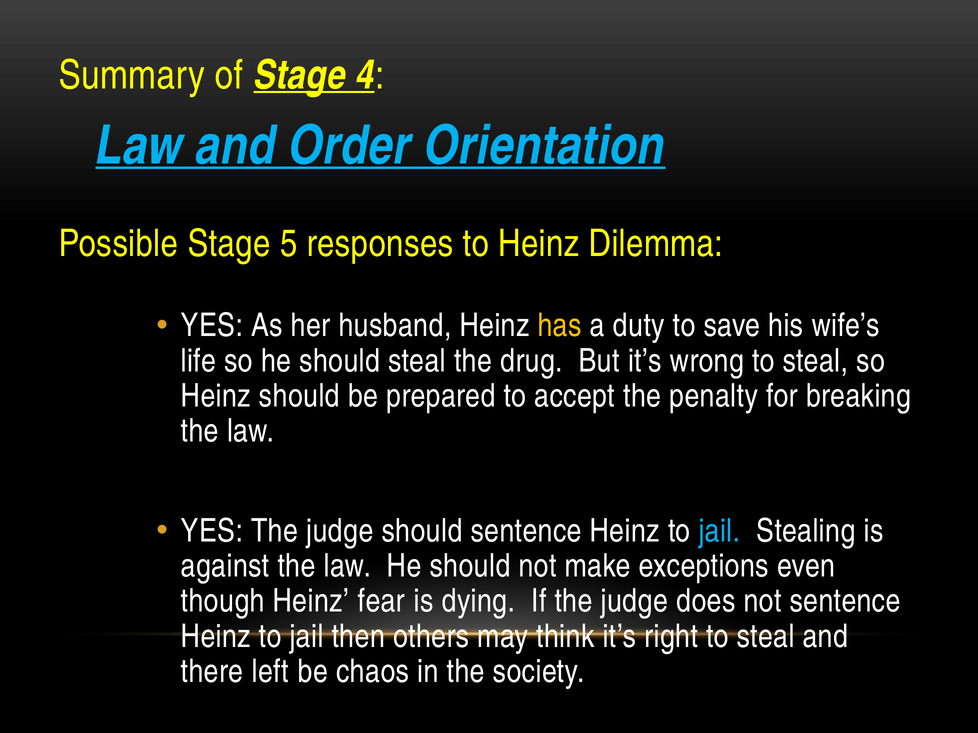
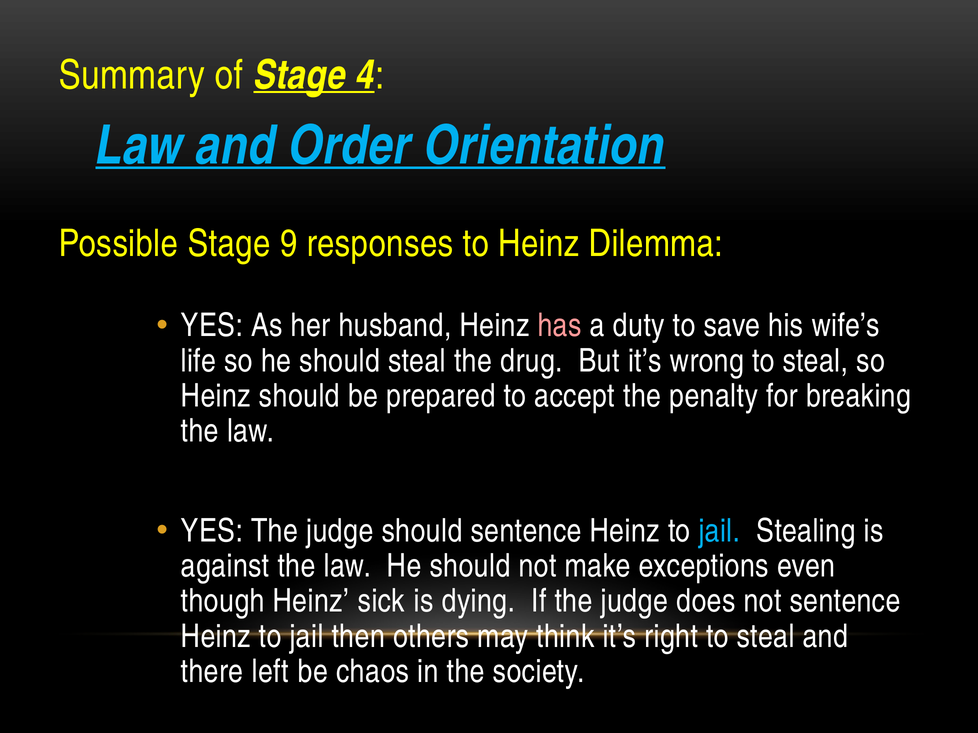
5: 5 -> 9
has colour: yellow -> pink
fear: fear -> sick
